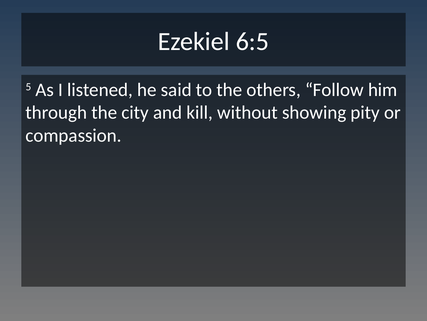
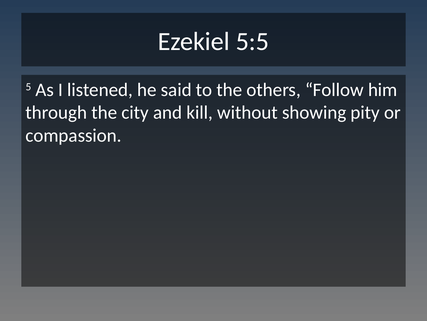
6:5: 6:5 -> 5:5
